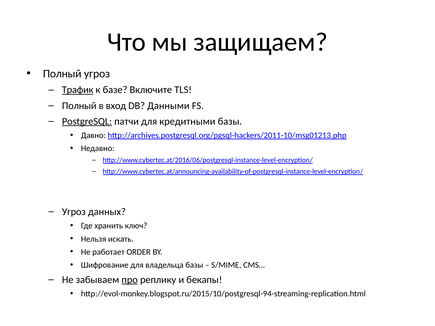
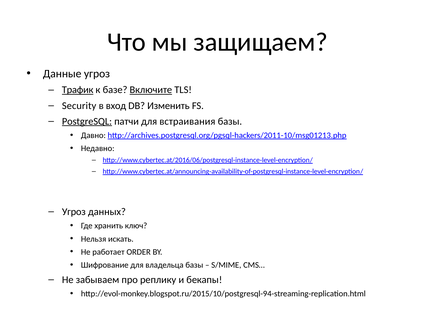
Полный at (62, 74): Полный -> Данные
Включите underline: none -> present
Полный at (79, 106): Полный -> Security
Данными: Данными -> Изменить
кредитными: кредитными -> встраивания
про underline: present -> none
